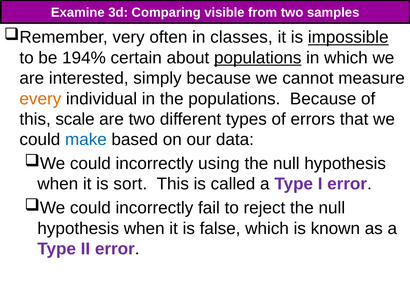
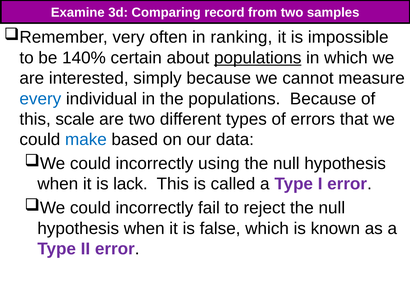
visible: visible -> record
classes: classes -> ranking
impossible underline: present -> none
194%: 194% -> 140%
every colour: orange -> blue
sort: sort -> lack
